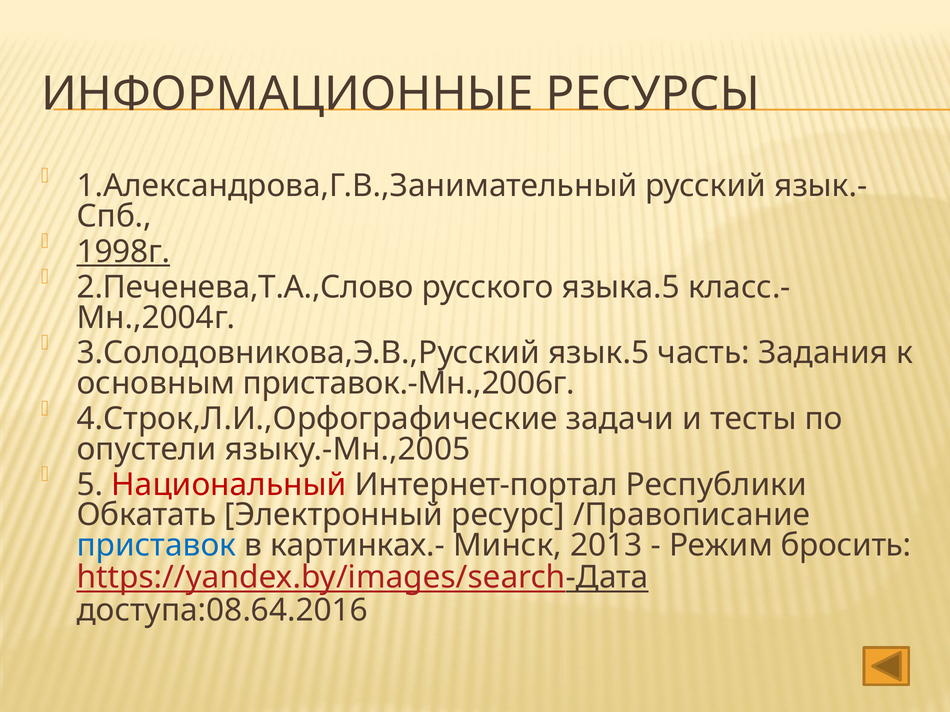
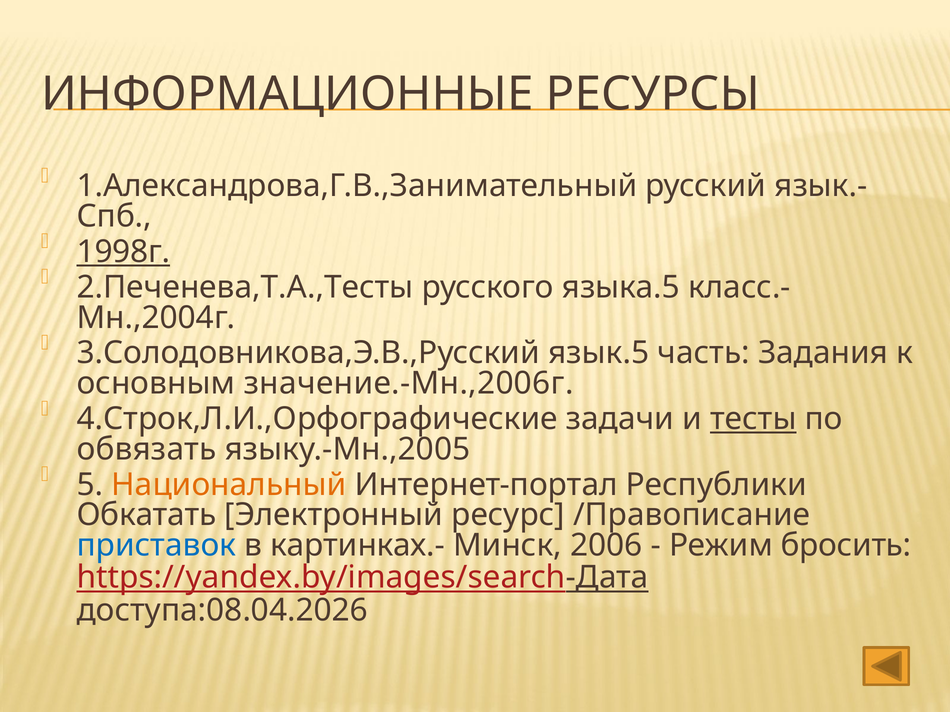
2.Печенева,Т.А.,Слово: 2.Печенева,Т.А.,Слово -> 2.Печенева,Т.А.,Тесты
приставок.-Мн.,2006г: приставок.-Мн.,2006г -> значение.-Мн.,2006г
тесты underline: none -> present
опустели: опустели -> обвязать
Национальный colour: red -> orange
2013: 2013 -> 2006
доступа:08.64.2016: доступа:08.64.2016 -> доступа:08.04.2026
